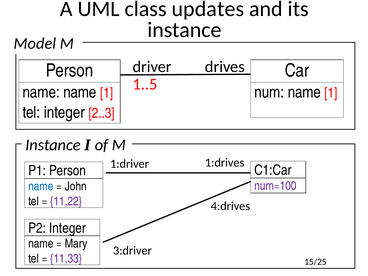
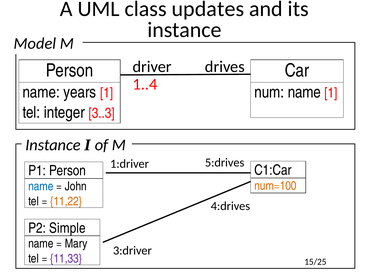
1..5: 1..5 -> 1..4
name name: name -> years
2..3: 2..3 -> 3..3
1:drives: 1:drives -> 5:drives
num=100 colour: purple -> orange
11,22 colour: purple -> orange
P2 Integer: Integer -> Simple
